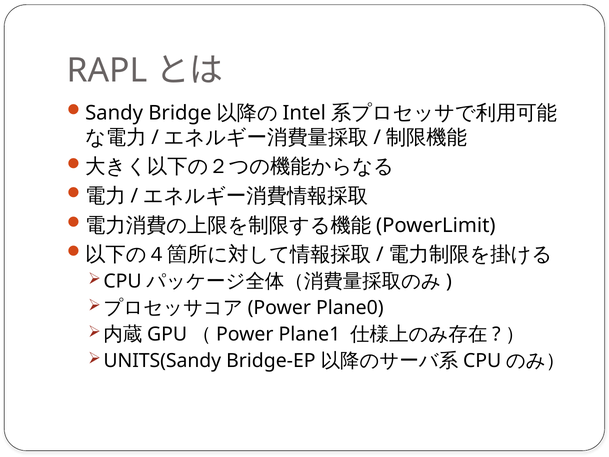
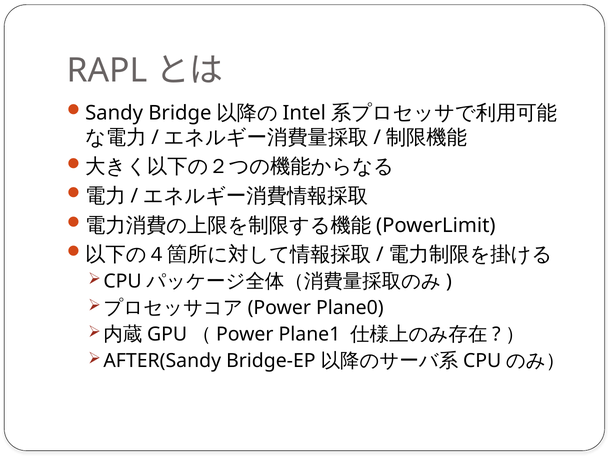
UNITS(Sandy: UNITS(Sandy -> AFTER(Sandy
